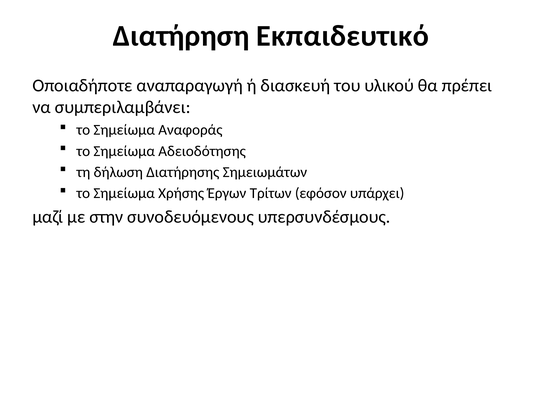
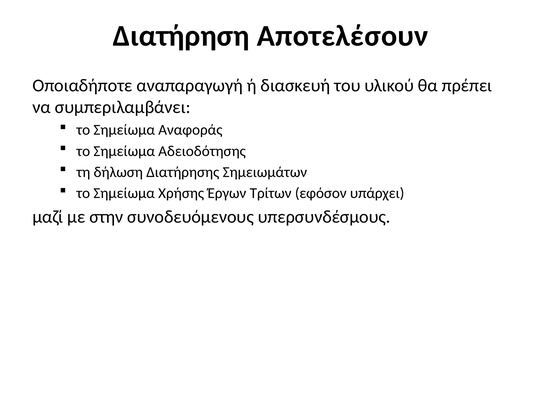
Εκπαιδευτικό: Εκπαιδευτικό -> Αποτελέσουν
